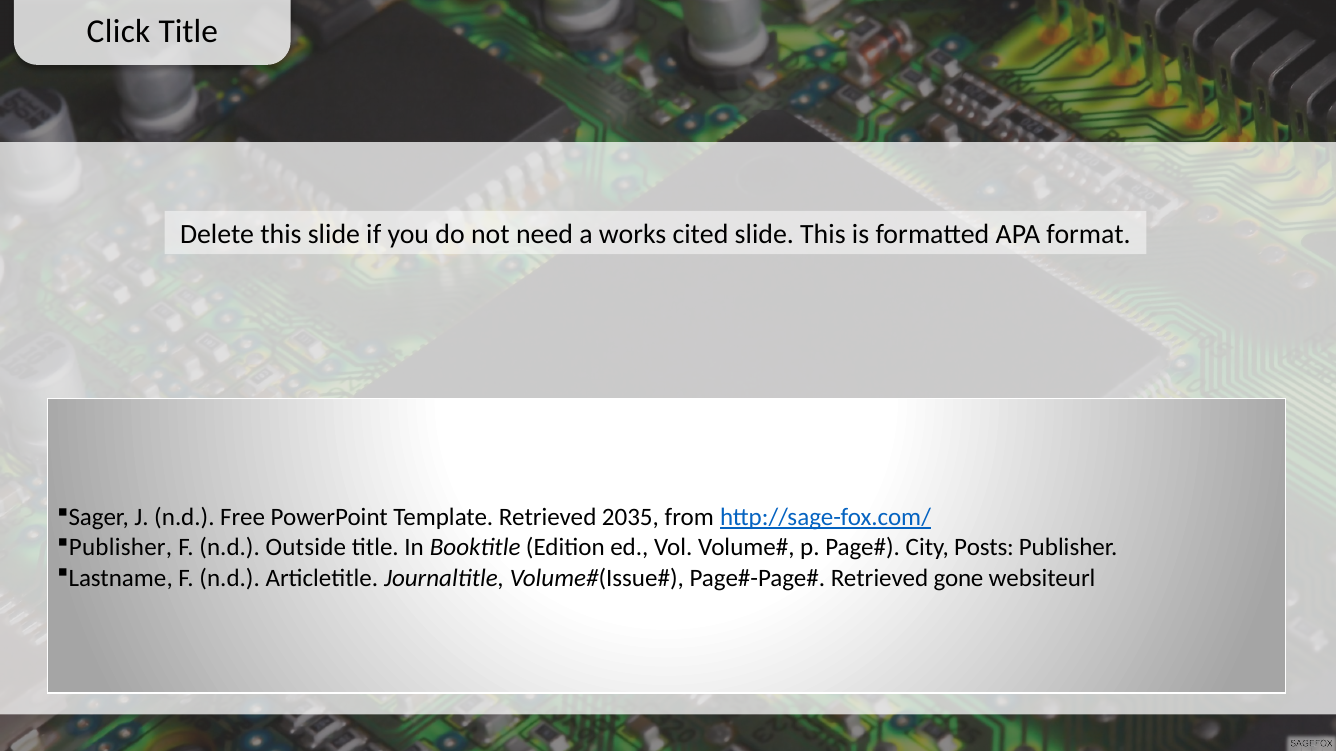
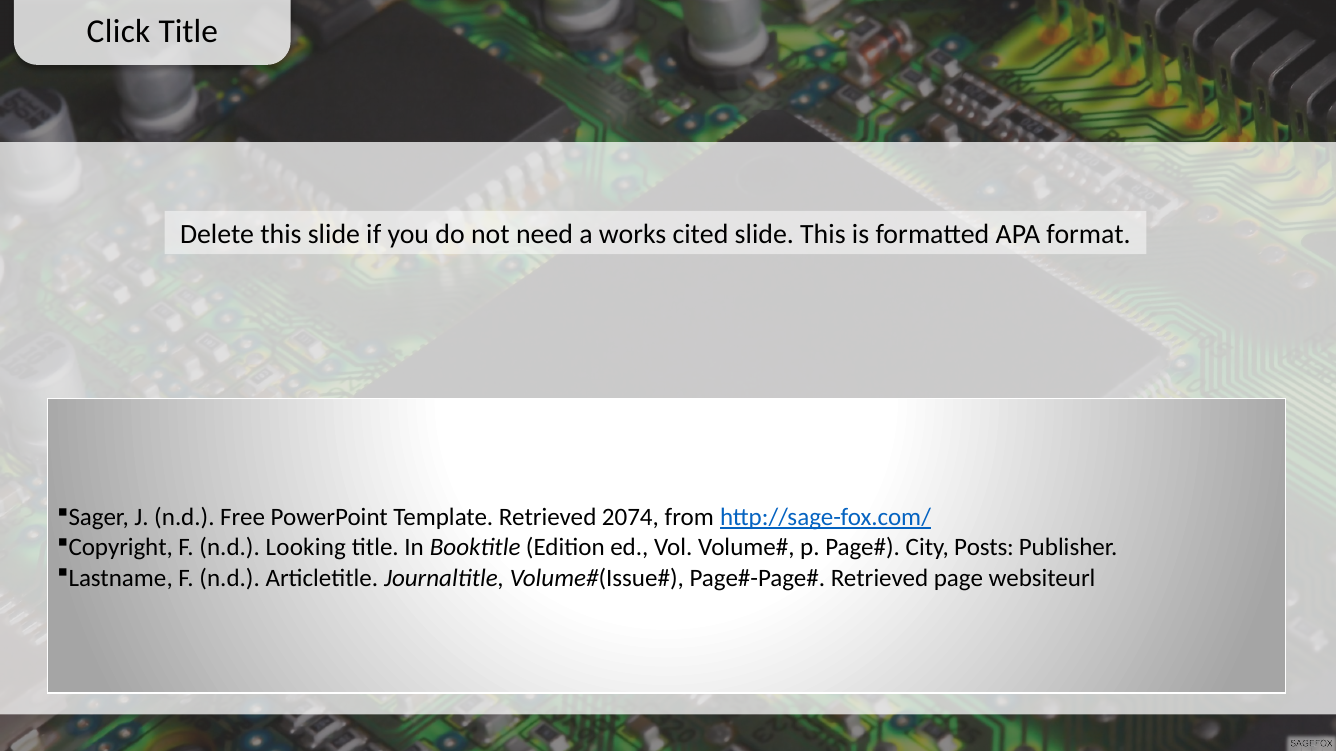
2035: 2035 -> 2074
Publisher at (121, 548): Publisher -> Copyright
Outside: Outside -> Looking
gone: gone -> page
